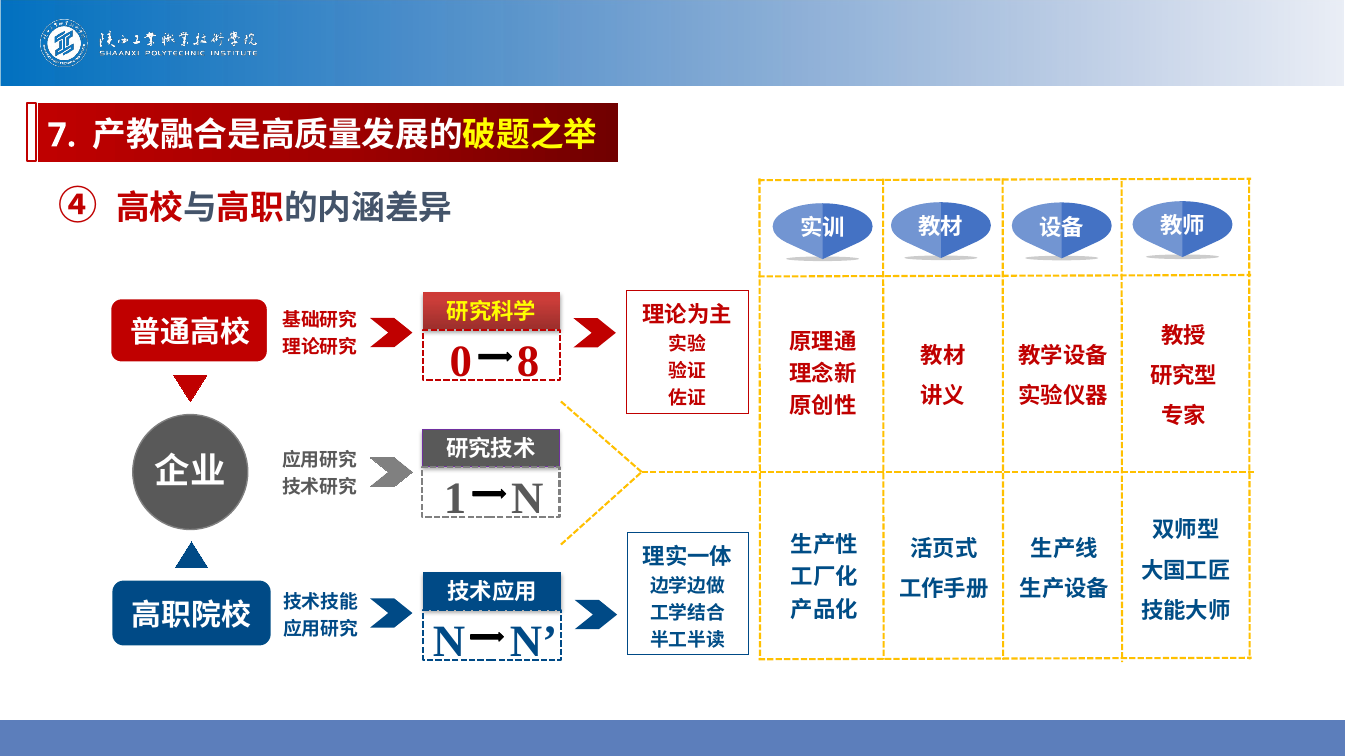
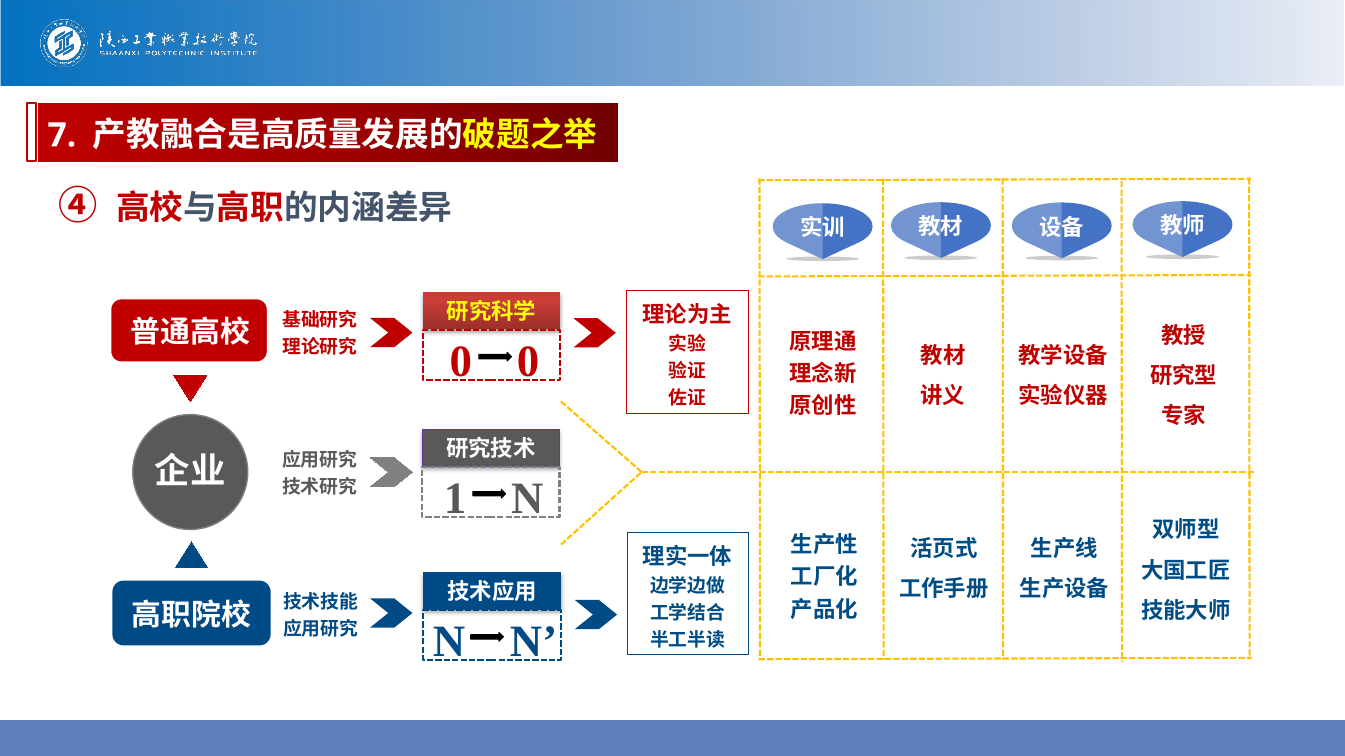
0 8: 8 -> 0
